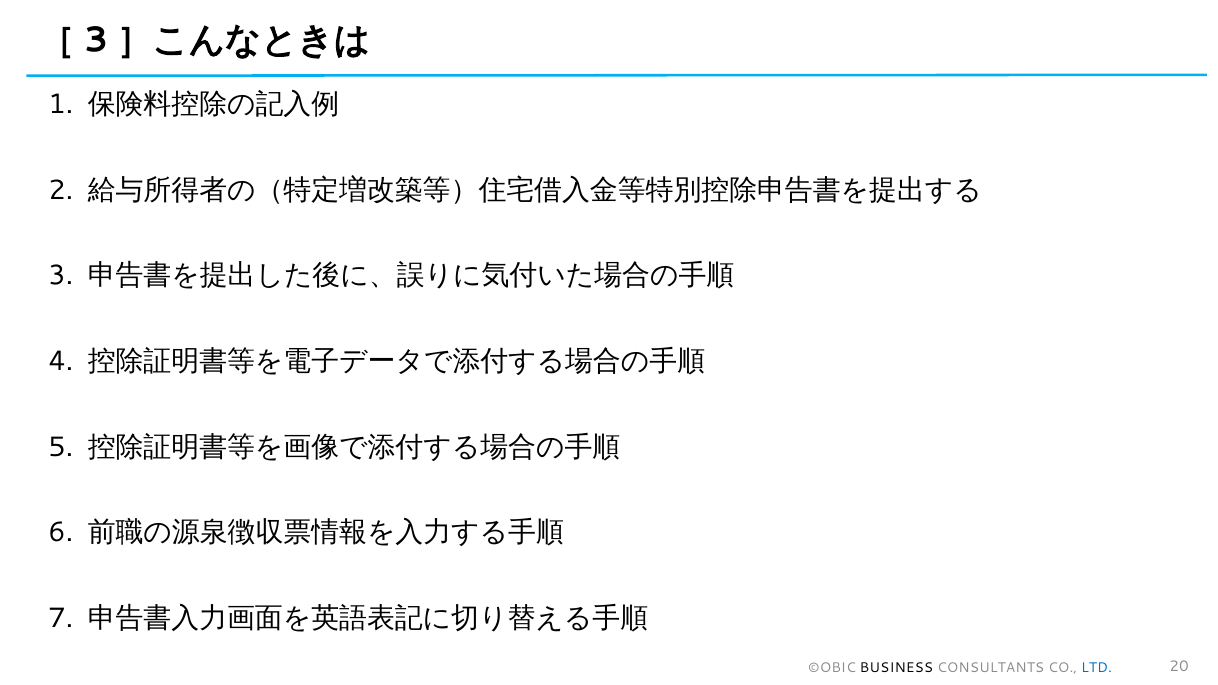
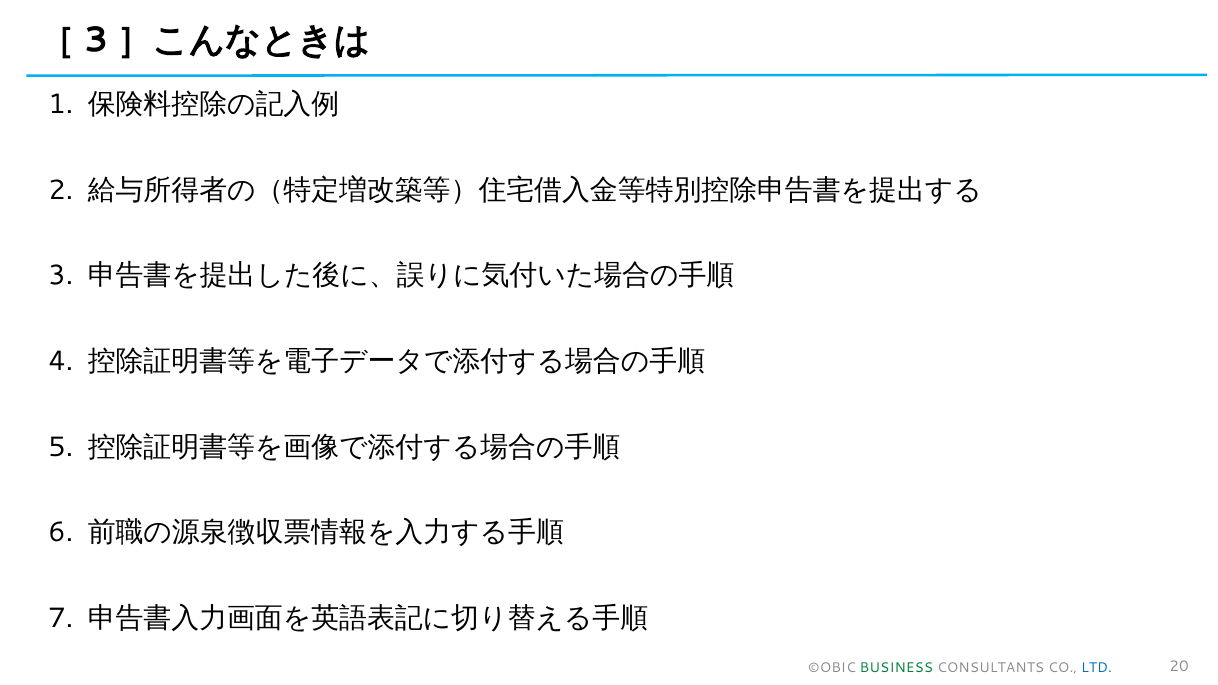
BUSINESS colour: black -> green
